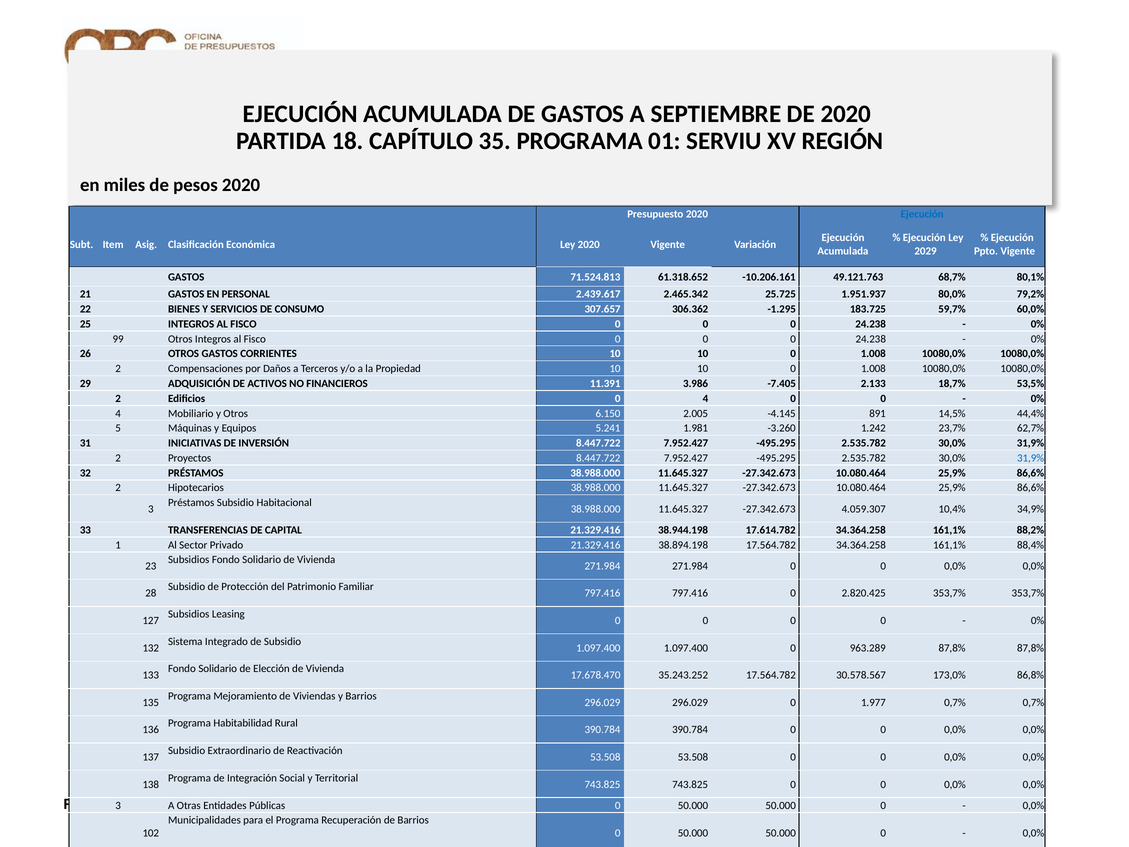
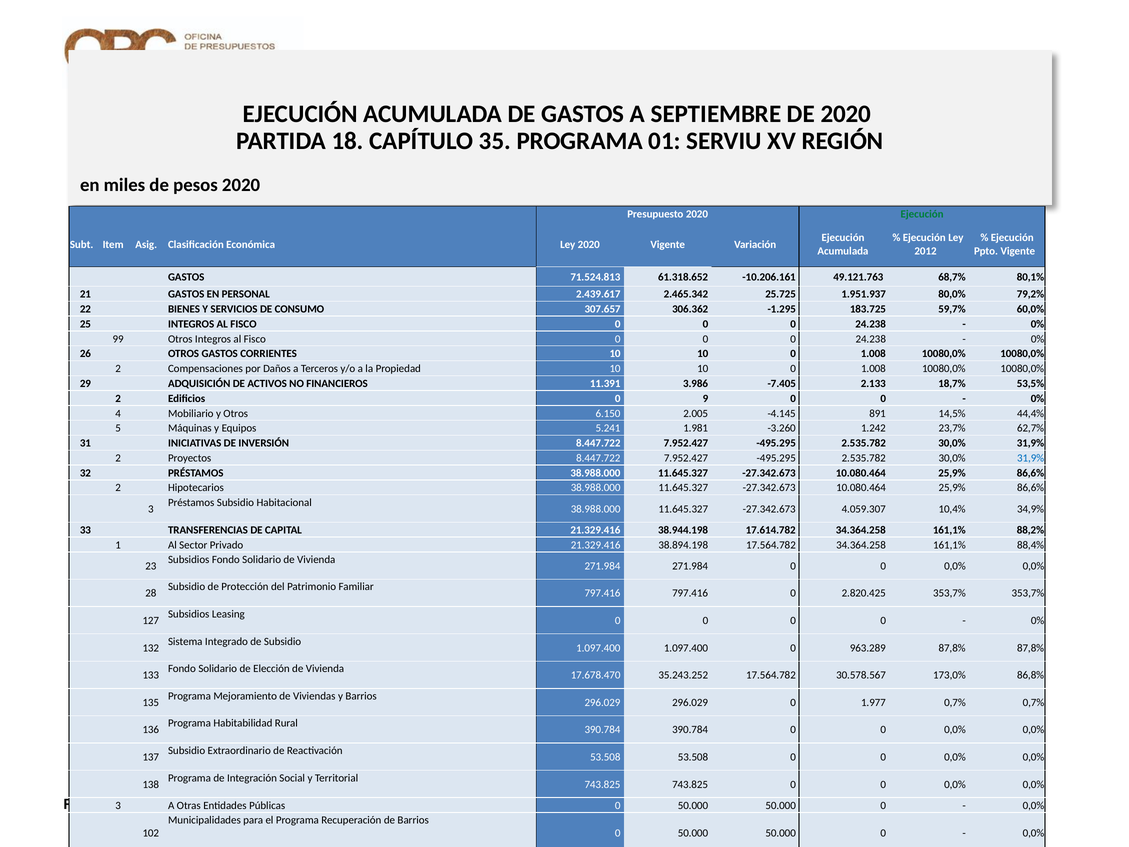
Ejecución at (922, 214) colour: blue -> green
2029: 2029 -> 2012
0 4: 4 -> 9
